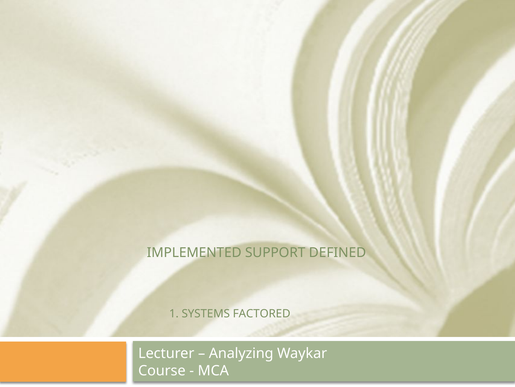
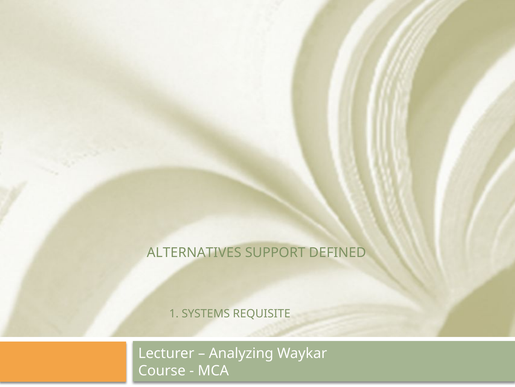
IMPLEMENTED: IMPLEMENTED -> ALTERNATIVES
FACTORED: FACTORED -> REQUISITE
